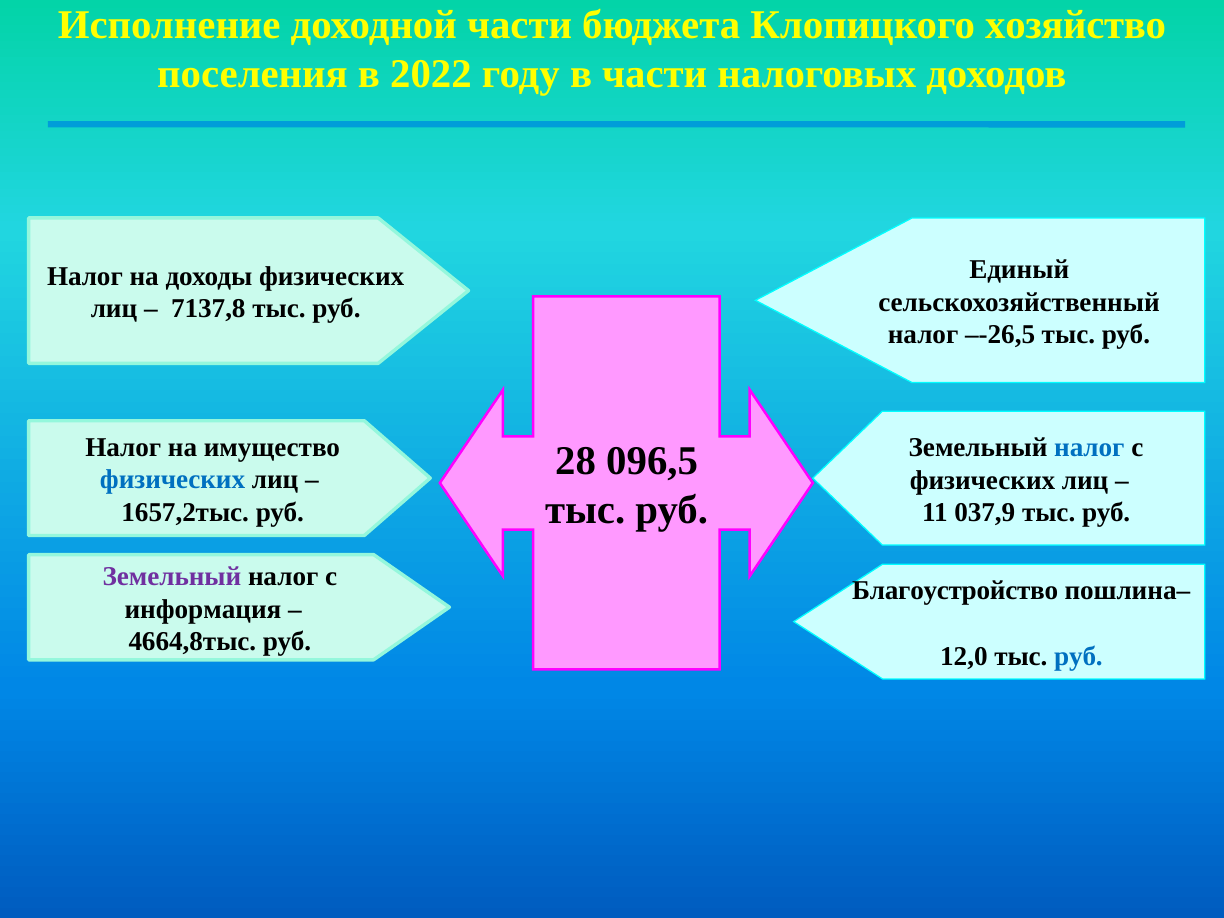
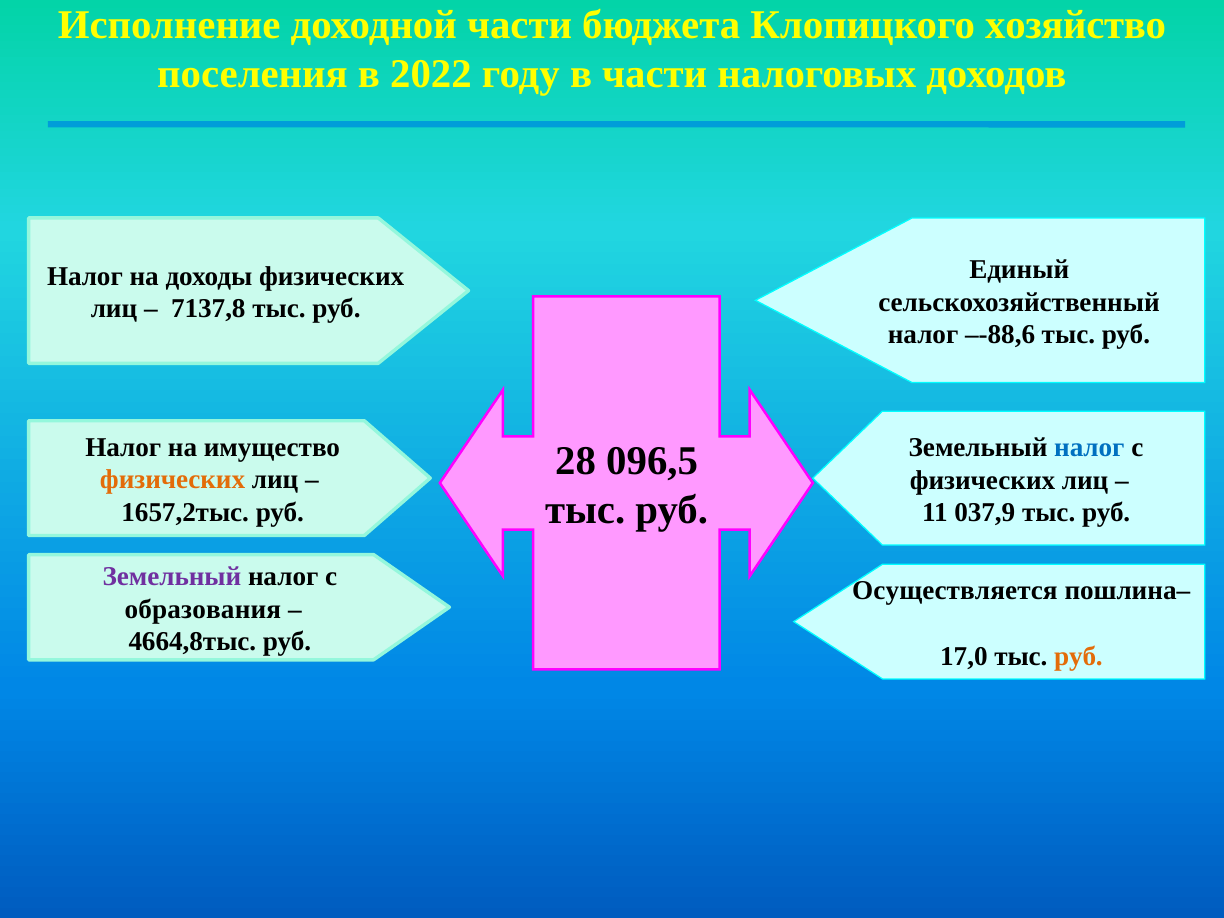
–-26,5: –-26,5 -> –-88,6
физических at (173, 480) colour: blue -> orange
Благоустройство: Благоустройство -> Осуществляется
информация: информация -> образования
12,0: 12,0 -> 17,0
руб at (1078, 656) colour: blue -> orange
